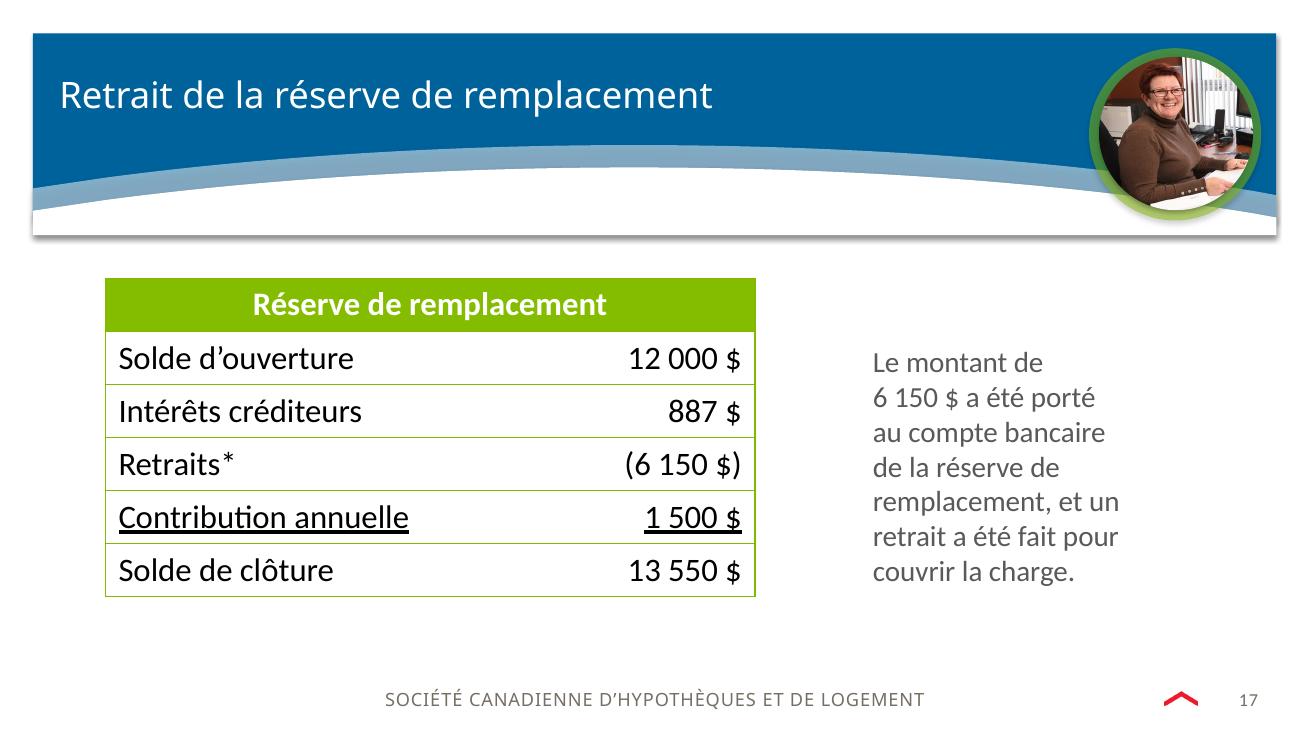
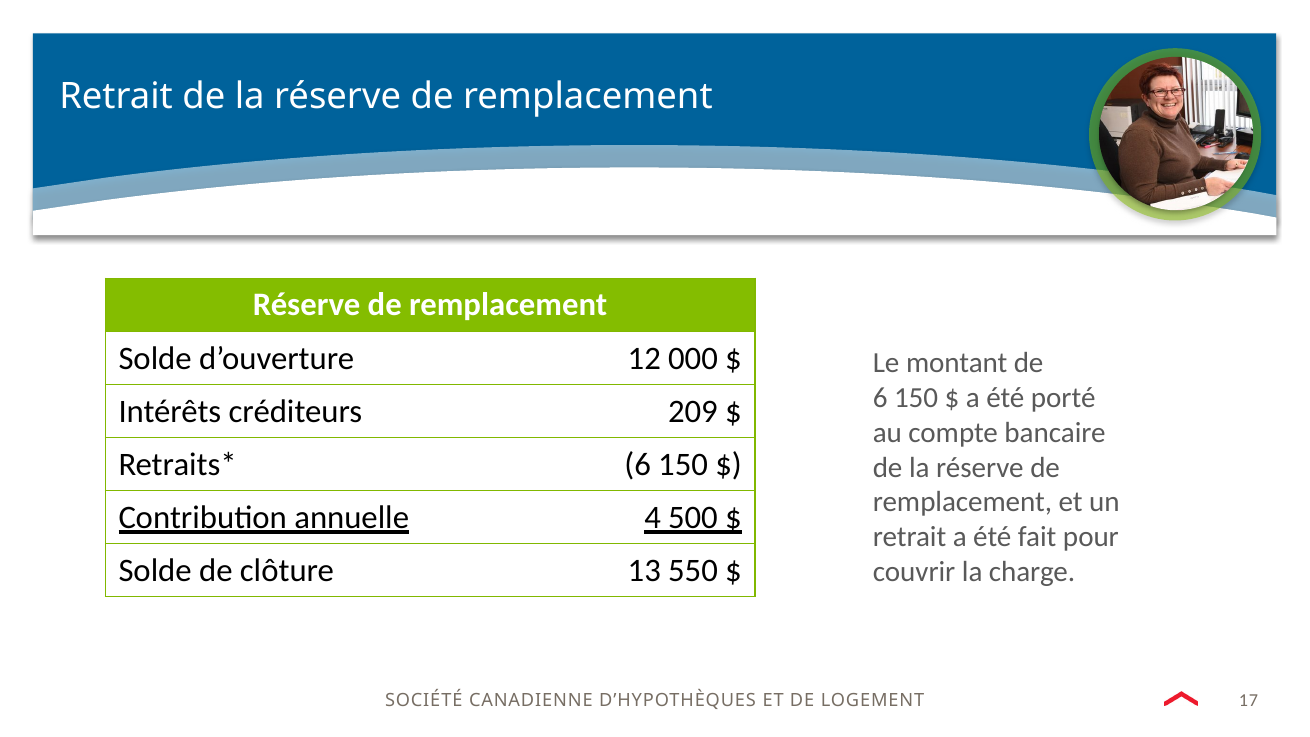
887: 887 -> 209
1: 1 -> 4
